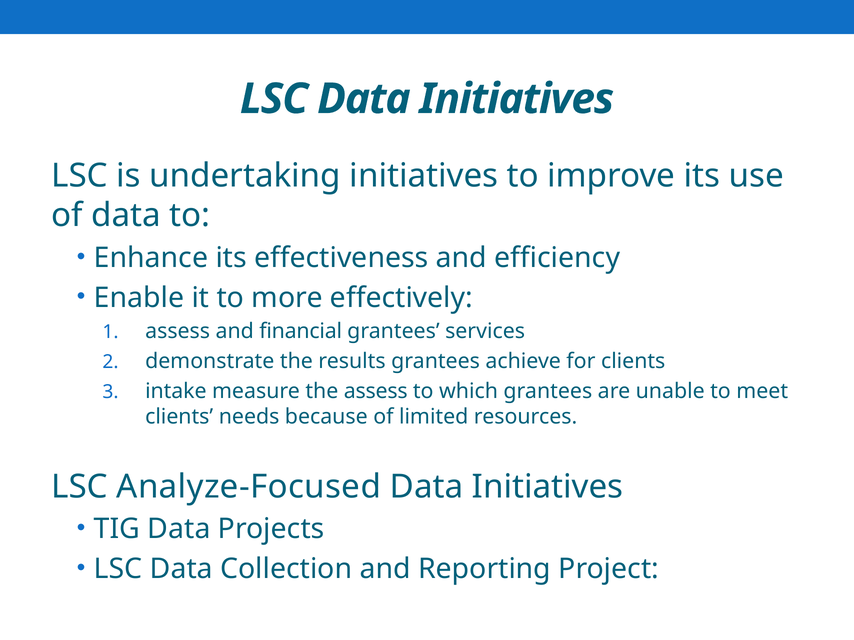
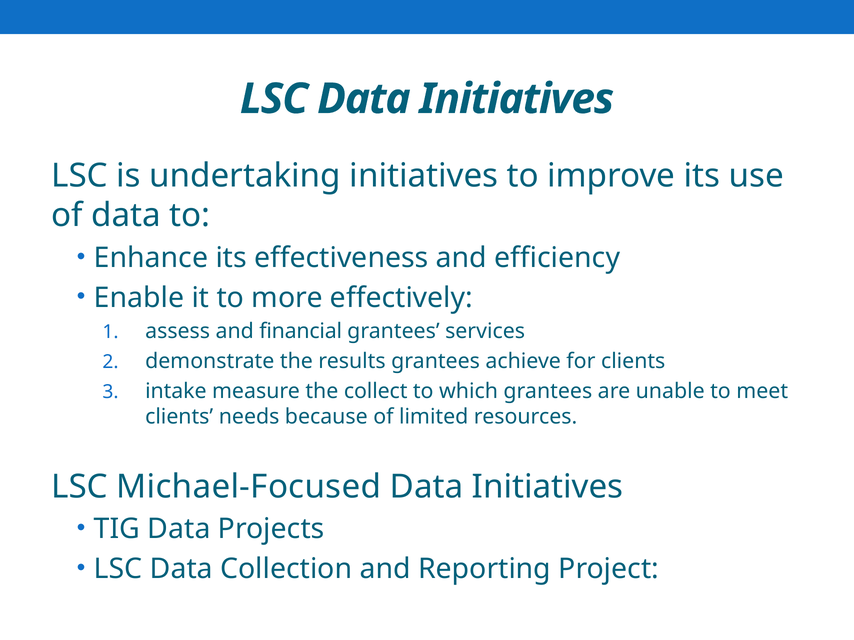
the assess: assess -> collect
Analyze-Focused: Analyze-Focused -> Michael-Focused
